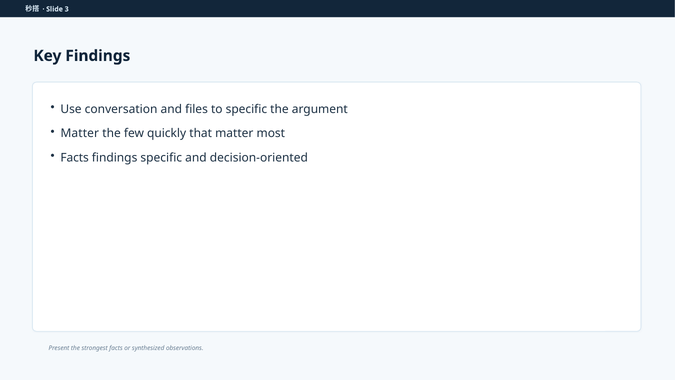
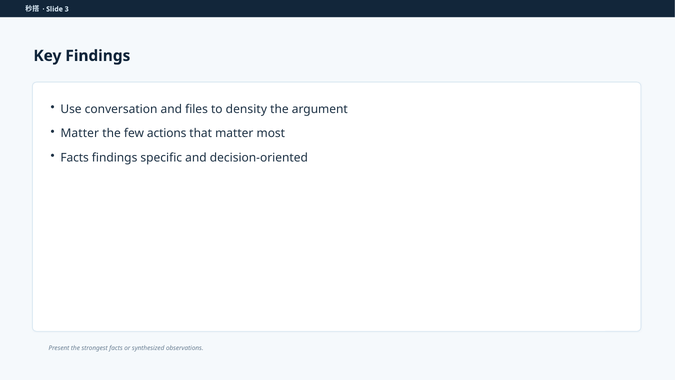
to specific: specific -> density
quickly: quickly -> actions
